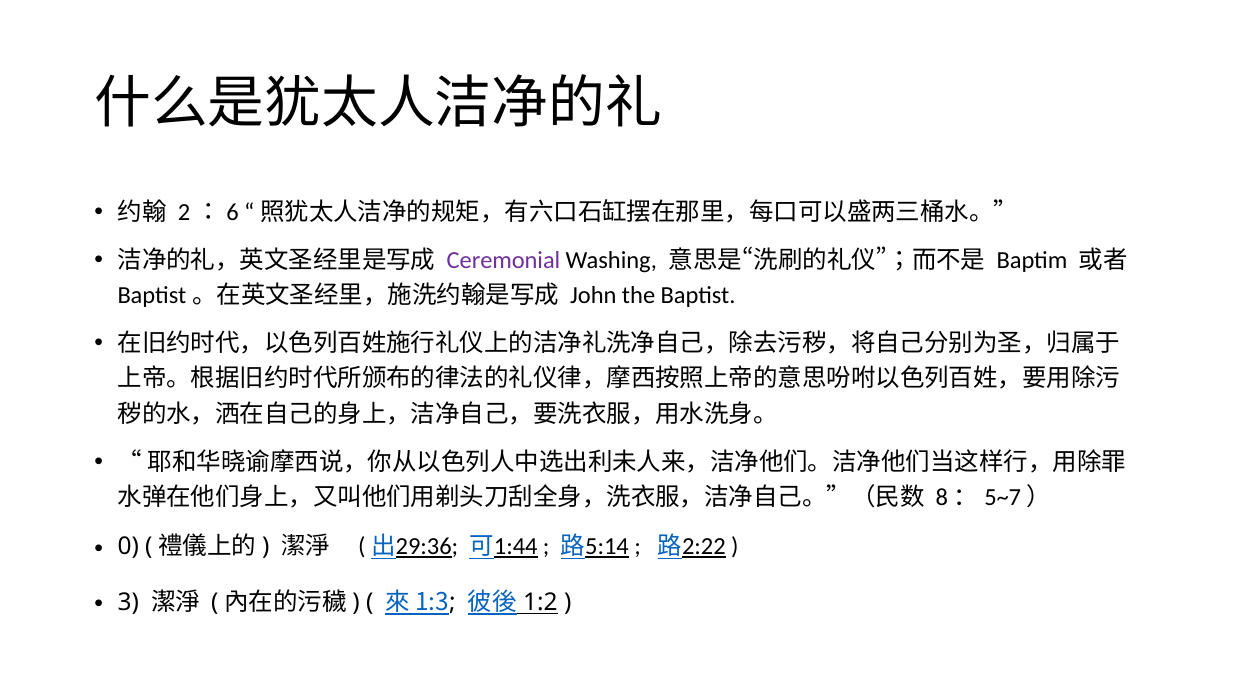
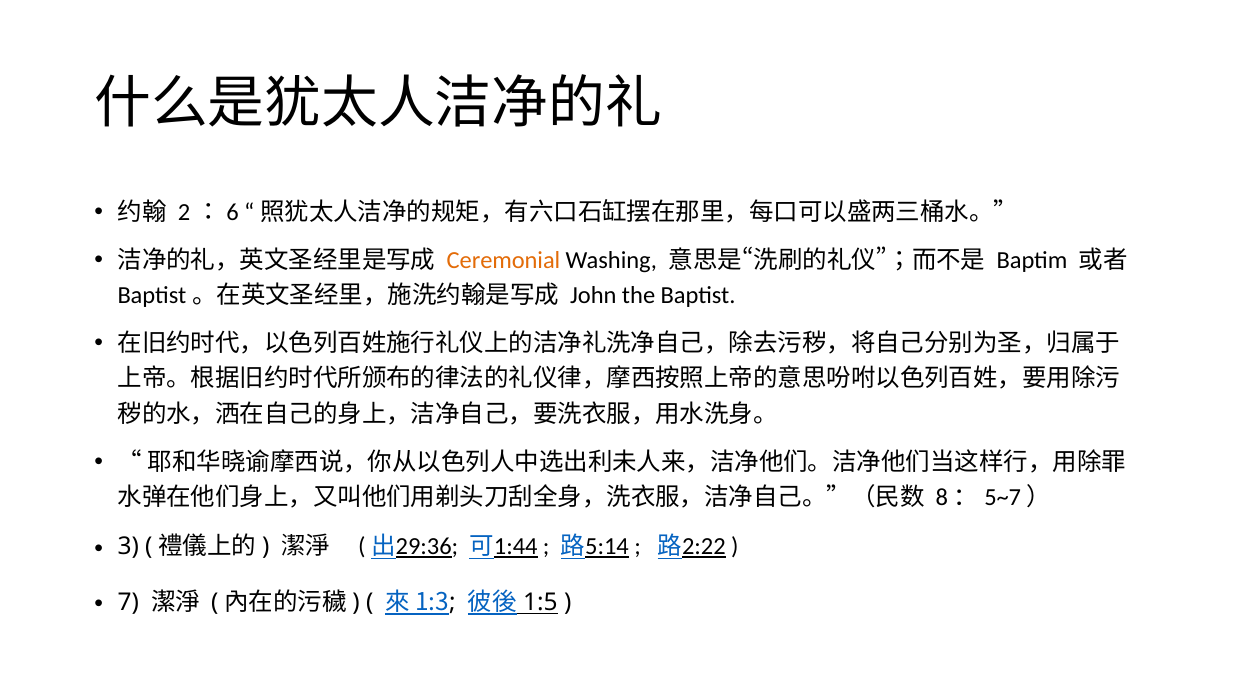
Ceremonial colour: purple -> orange
0: 0 -> 3
3: 3 -> 7
1:2: 1:2 -> 1:5
